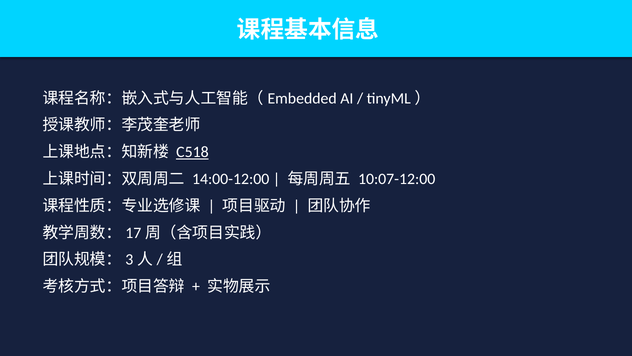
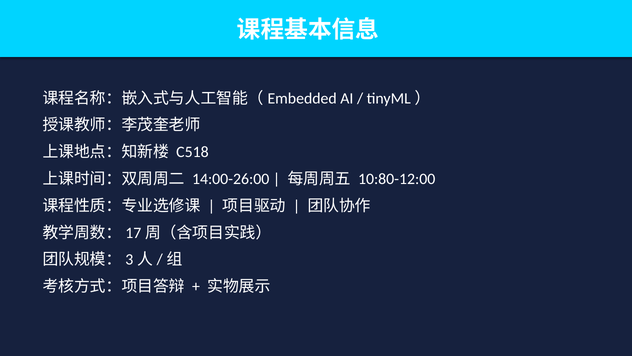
C518 underline: present -> none
14:00-12:00: 14:00-12:00 -> 14:00-26:00
10:07-12:00: 10:07-12:00 -> 10:80-12:00
